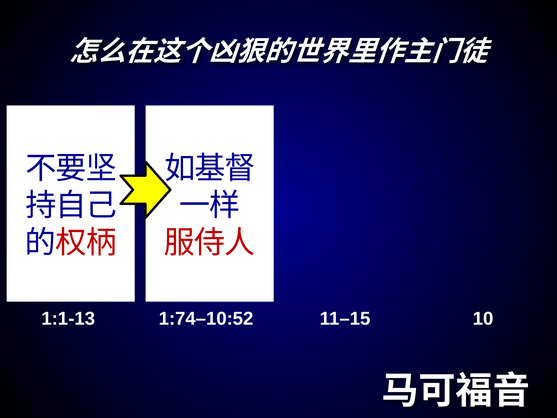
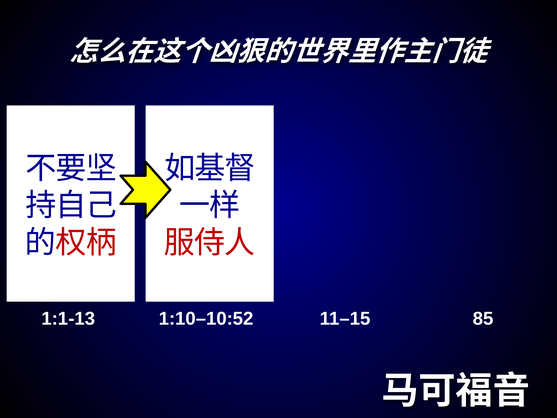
1:74–10:52: 1:74–10:52 -> 1:10–10:52
10: 10 -> 85
